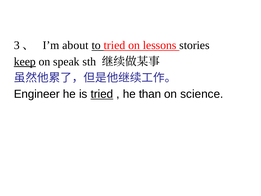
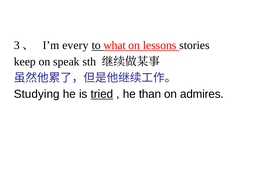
about: about -> every
to tried: tried -> what
keep underline: present -> none
Engineer: Engineer -> Studying
science: science -> admires
